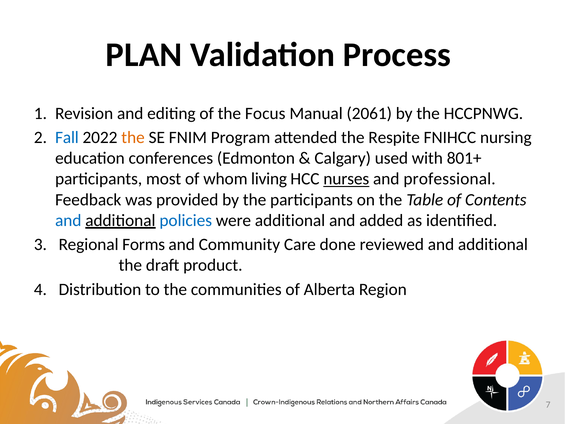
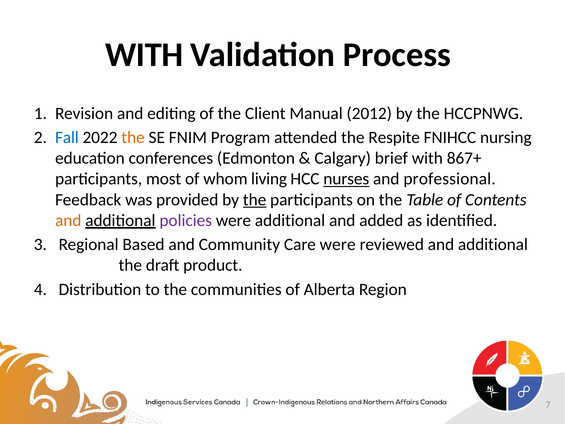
PLAN at (144, 55): PLAN -> WITH
Focus: Focus -> Client
2061: 2061 -> 2012
used: used -> brief
801+: 801+ -> 867+
the at (255, 200) underline: none -> present
and at (68, 220) colour: blue -> orange
policies colour: blue -> purple
Forms: Forms -> Based
Care done: done -> were
